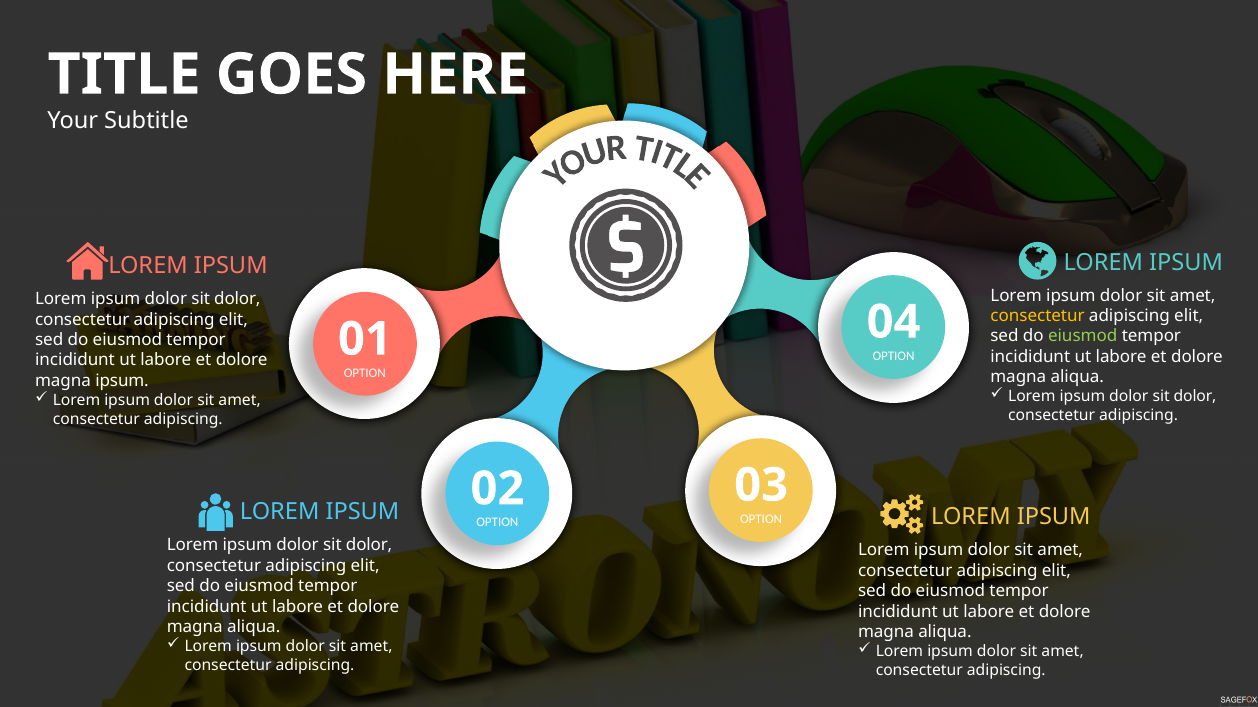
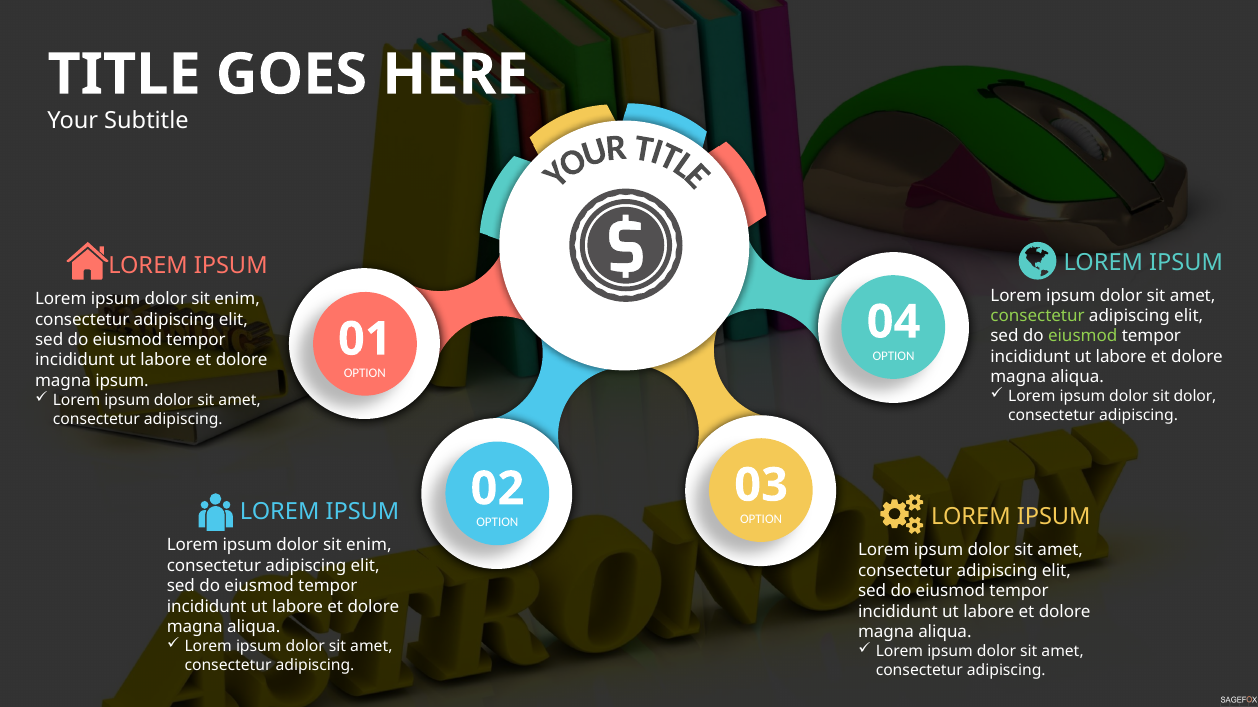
dolor at (237, 299): dolor -> enim
consectetur at (1038, 316) colour: yellow -> light green
dolor at (369, 546): dolor -> enim
